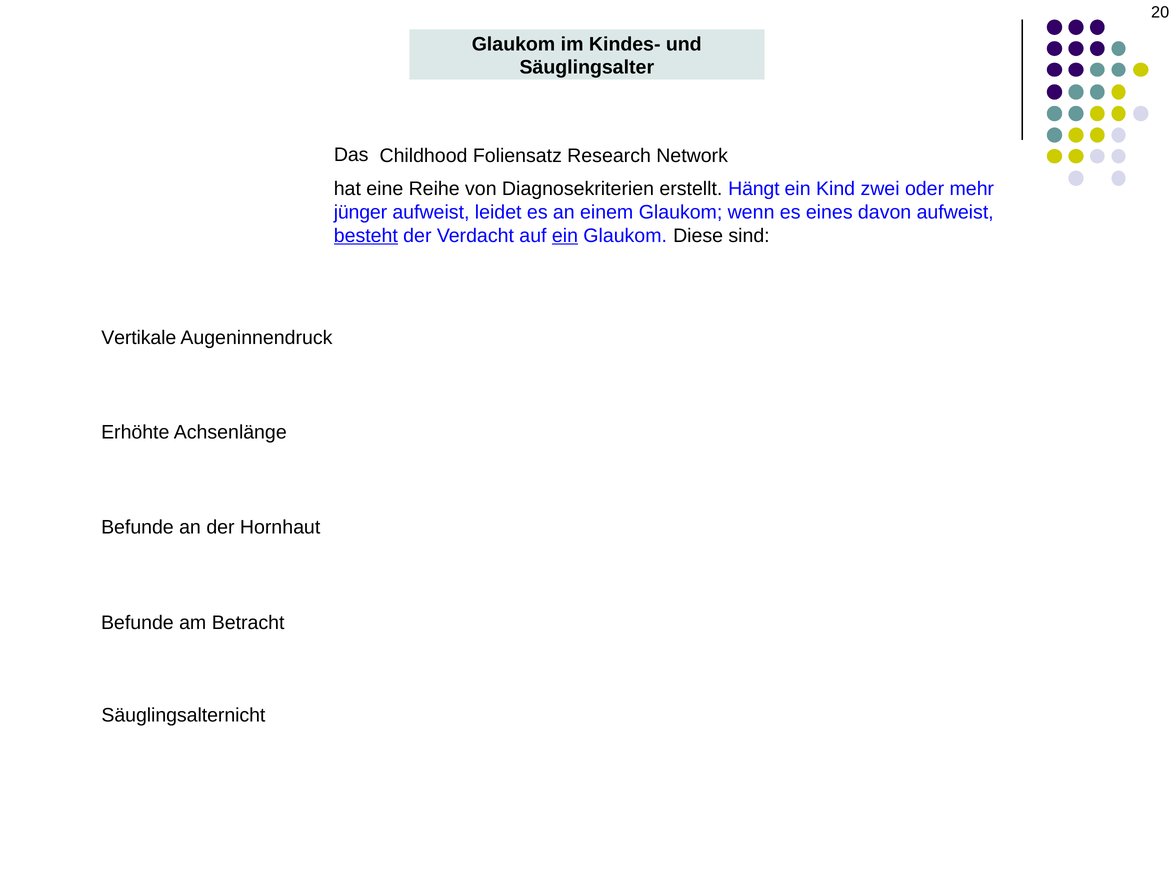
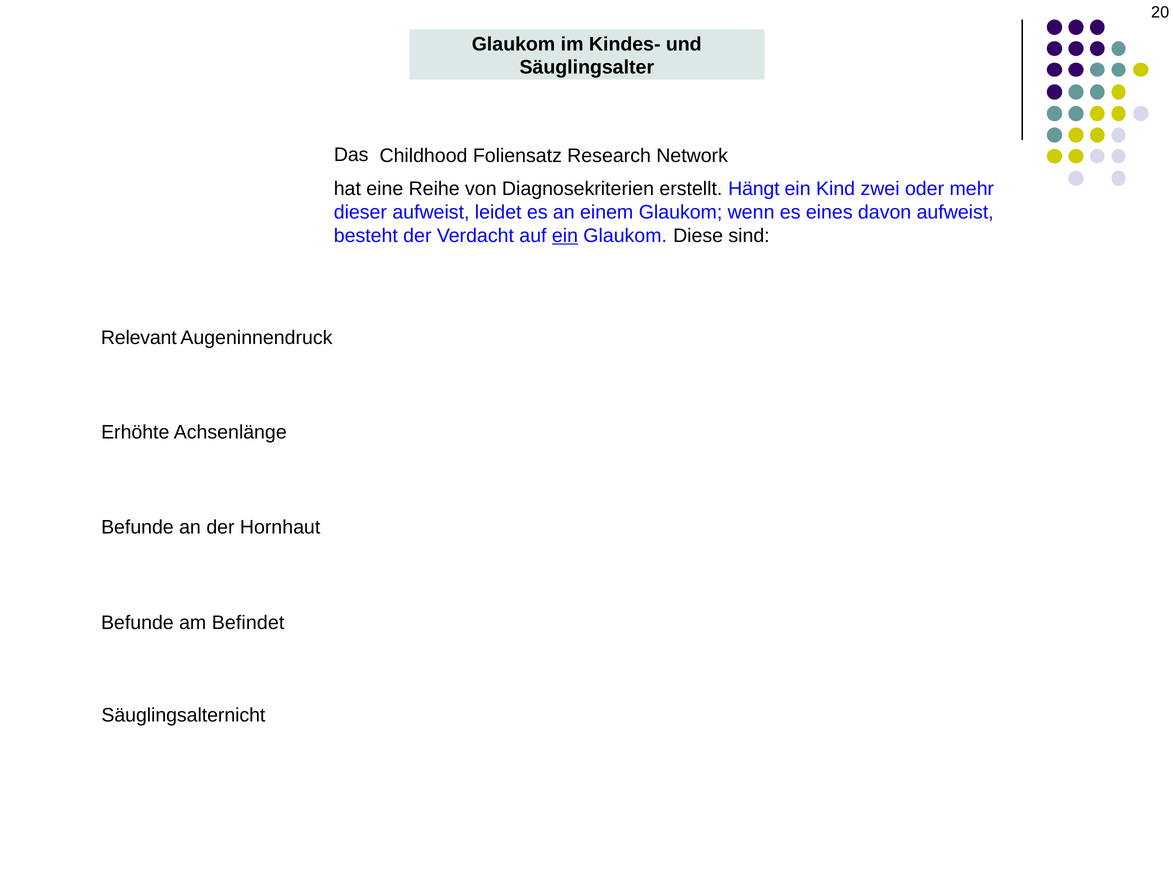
jünger: jünger -> dieser
besteht underline: present -> none
Vertikale: Vertikale -> Relevant
Betracht: Betracht -> Befindet
